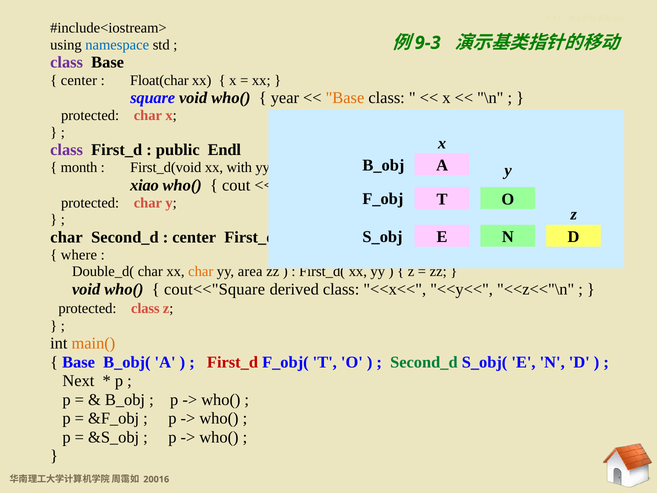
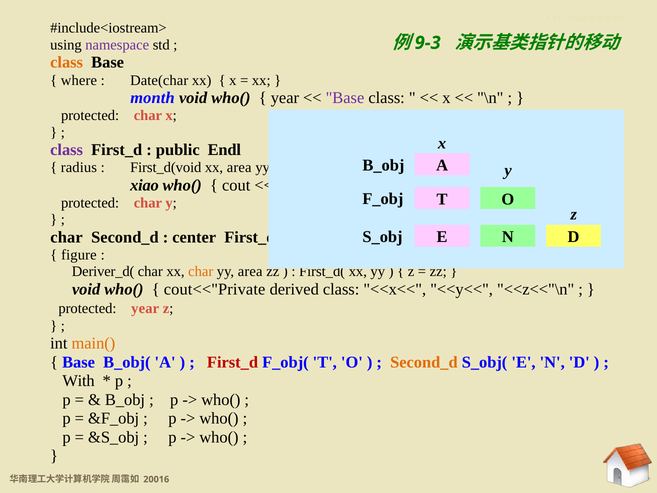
namespace colour: blue -> purple
class at (67, 62) colour: purple -> orange
center at (79, 80): center -> where
Float(char: Float(char -> Date(char
square: square -> month
Base at (345, 98) colour: orange -> purple
month: month -> radius
xx with: with -> area
where: where -> figure
Double_d(: Double_d( -> Deriver_d(
cout<<"Square: cout<<"Square -> cout<<"Private
protected class: class -> year
Second_d at (424, 362) colour: green -> orange
Next: Next -> With
